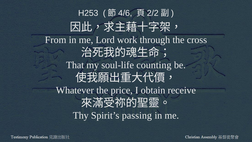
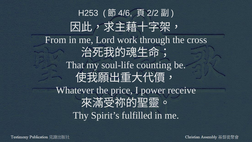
obtain: obtain -> power
passing: passing -> fulfilled
